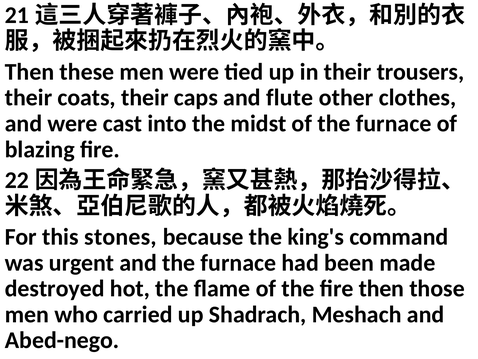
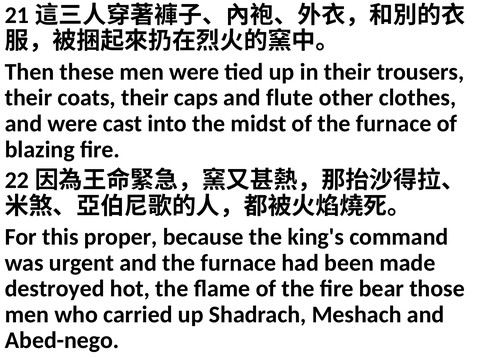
stones: stones -> proper
fire then: then -> bear
